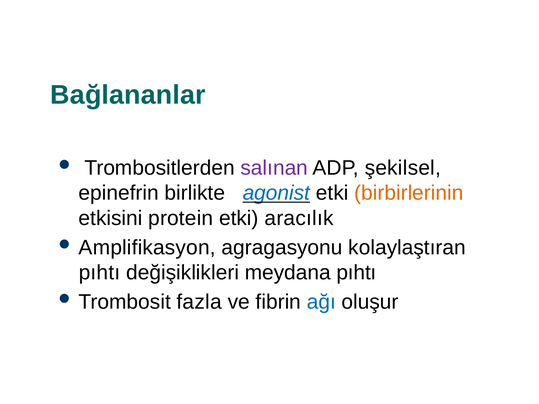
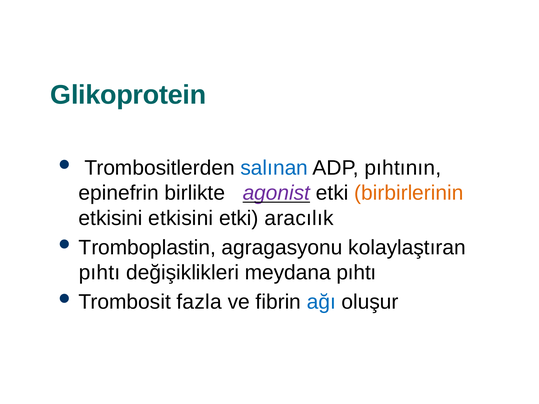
Bağlananlar: Bağlananlar -> Glikoprotein
salınan colour: purple -> blue
şekilsel: şekilsel -> pıhtının
agonist colour: blue -> purple
etkisini protein: protein -> etkisini
Amplifikasyon: Amplifikasyon -> Tromboplastin
